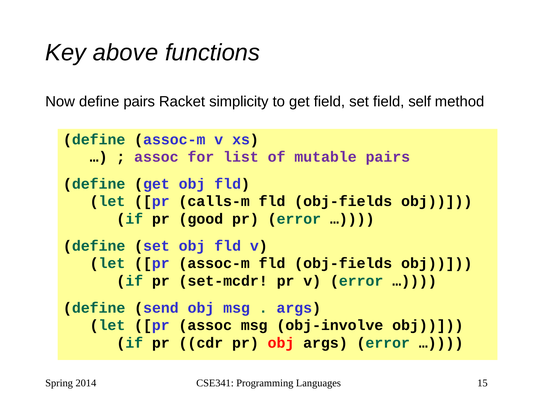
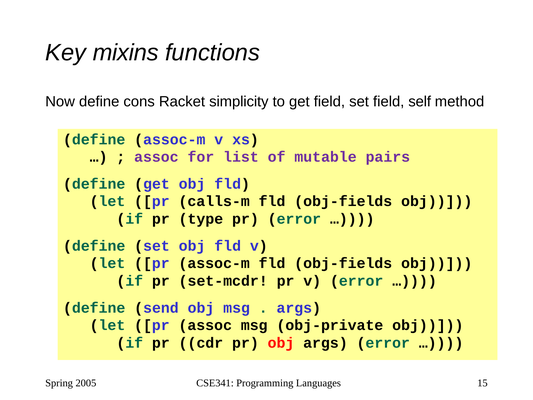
above: above -> mixins
define pairs: pairs -> cons
good: good -> type
obj-involve: obj-involve -> obj-private
2014: 2014 -> 2005
